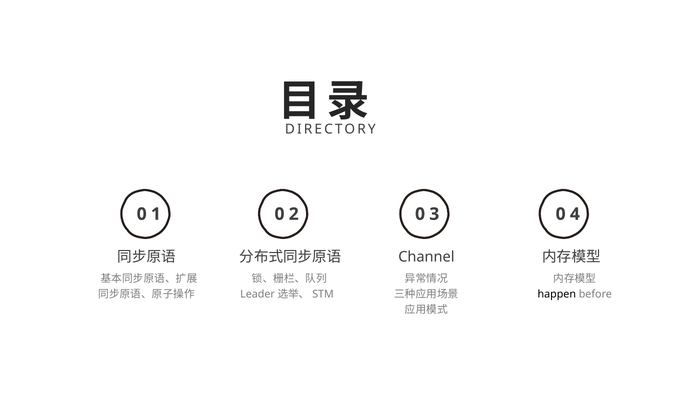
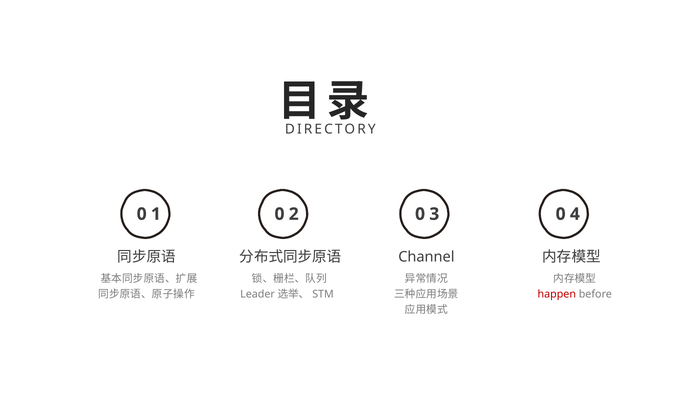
happen colour: black -> red
